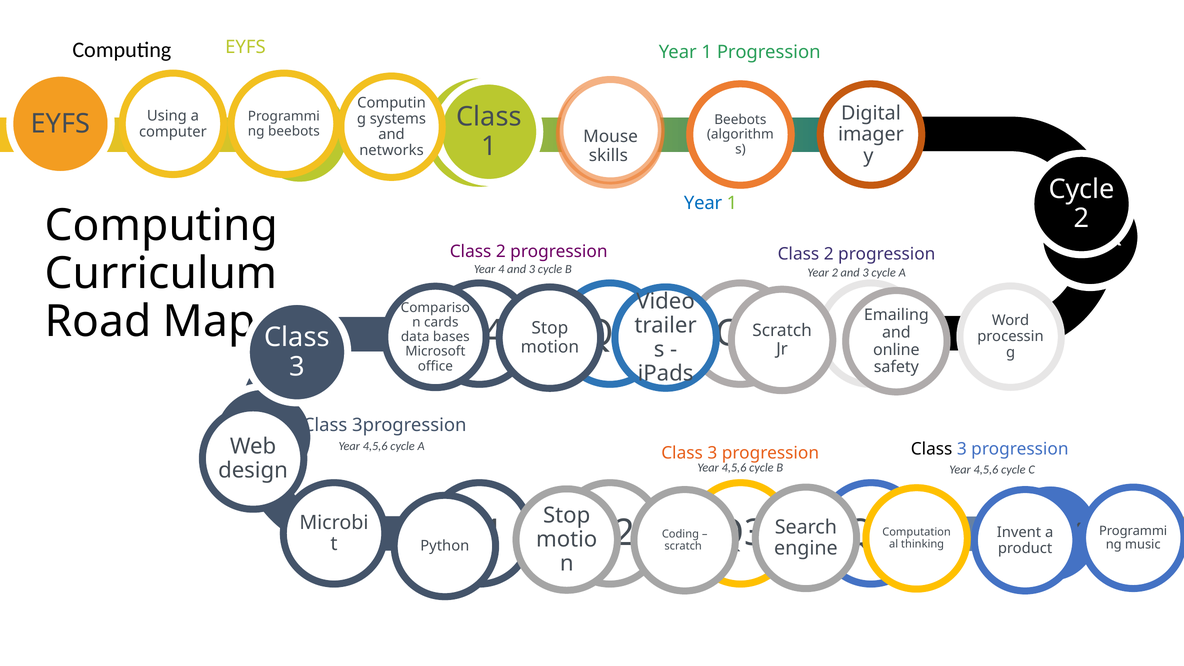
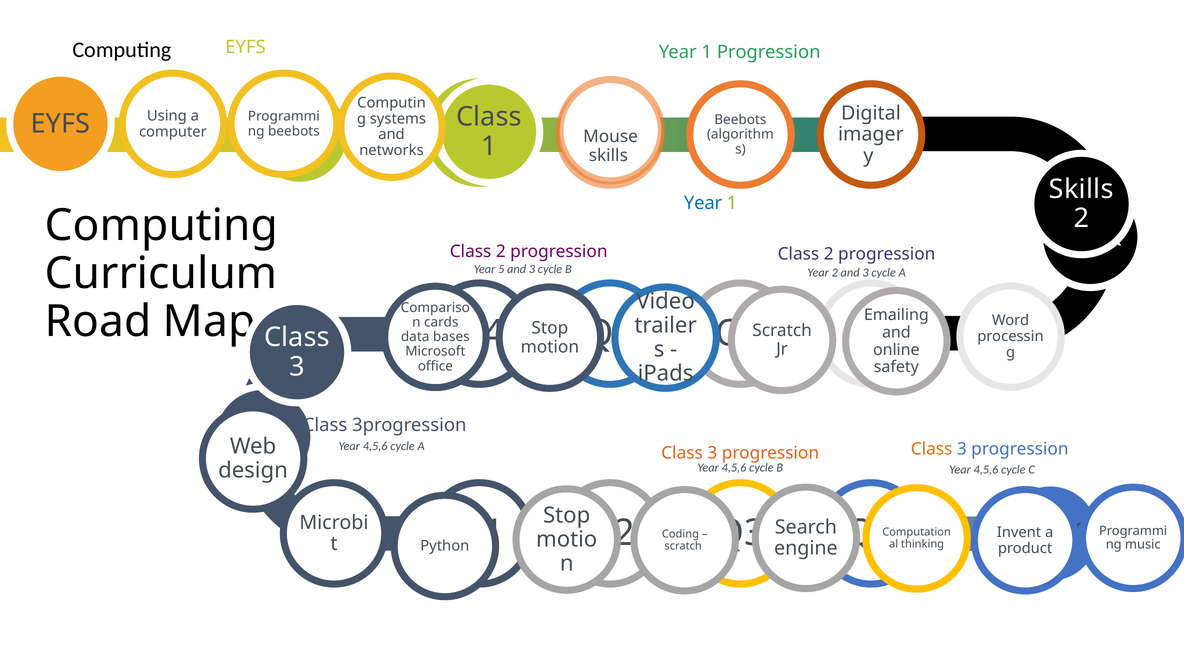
Cycle at (1082, 189): Cycle -> Skills
4: 4 -> 5
Class at (932, 449) colour: black -> orange
